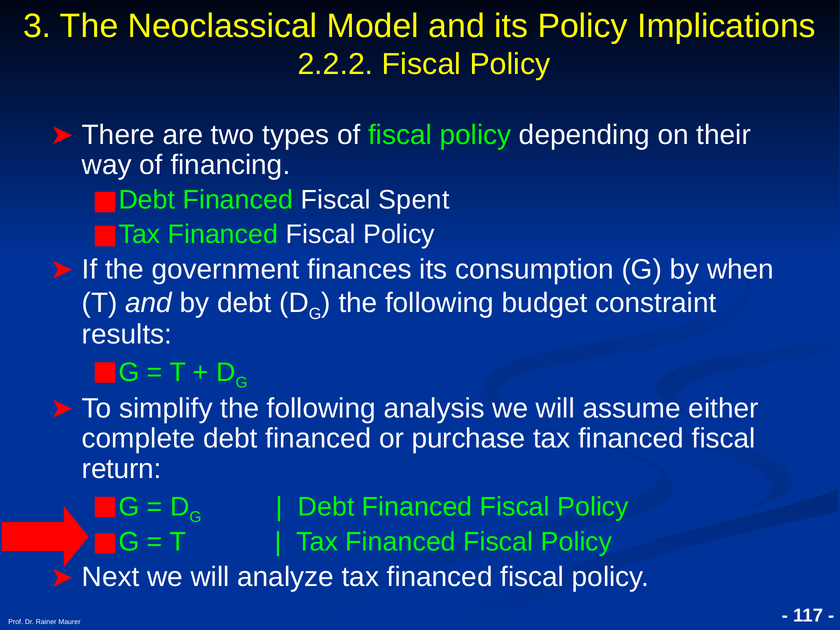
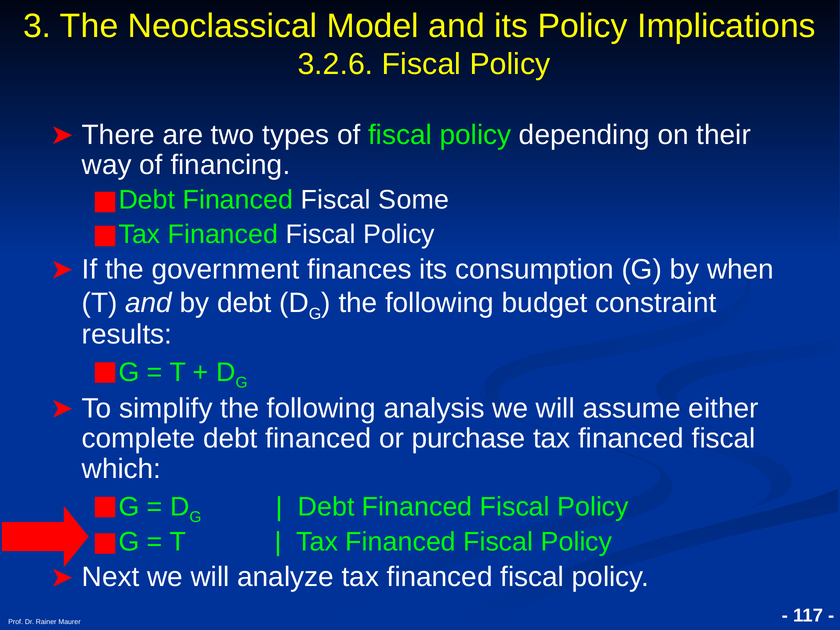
2.2.2: 2.2.2 -> 3.2.6
Spent: Spent -> Some
return: return -> which
